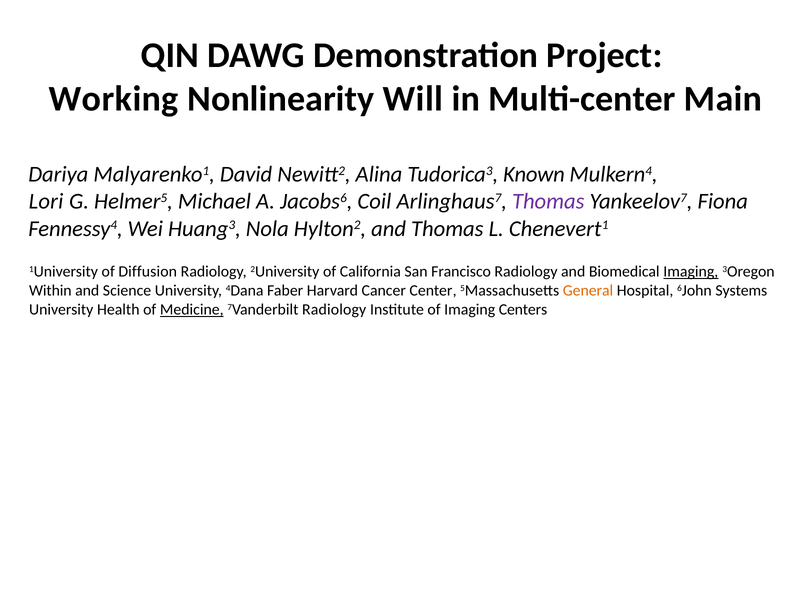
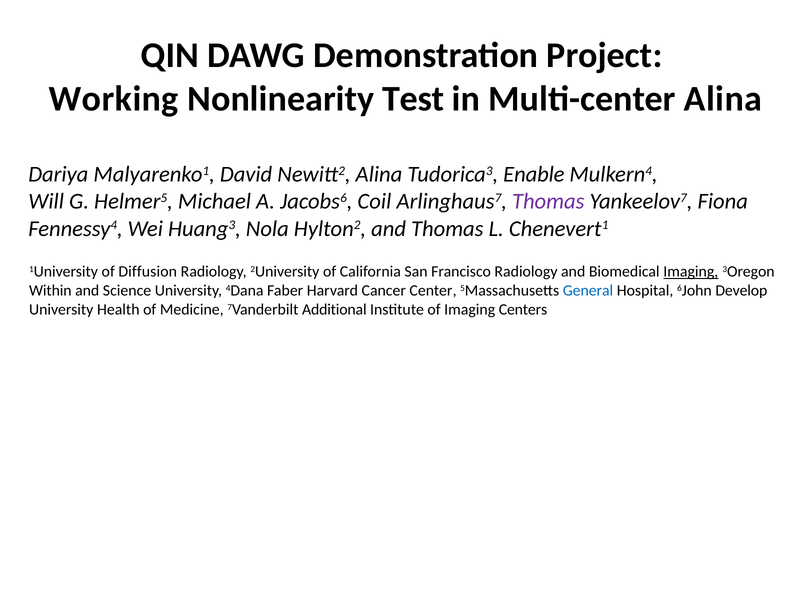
Will: Will -> Test
Multi-center Main: Main -> Alina
Known: Known -> Enable
Lori: Lori -> Will
General colour: orange -> blue
Systems: Systems -> Develop
Medicine underline: present -> none
7Vanderbilt Radiology: Radiology -> Additional
